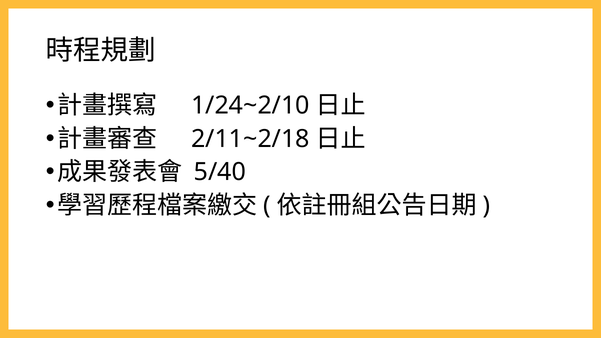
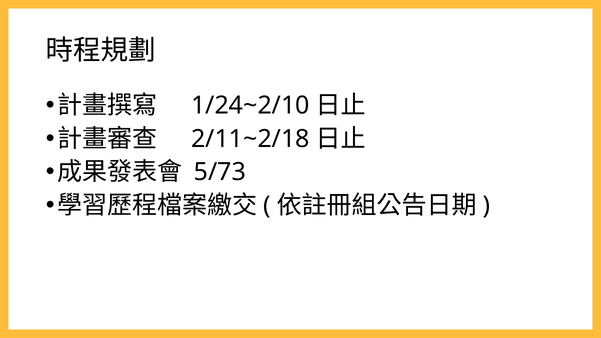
5/40: 5/40 -> 5/73
